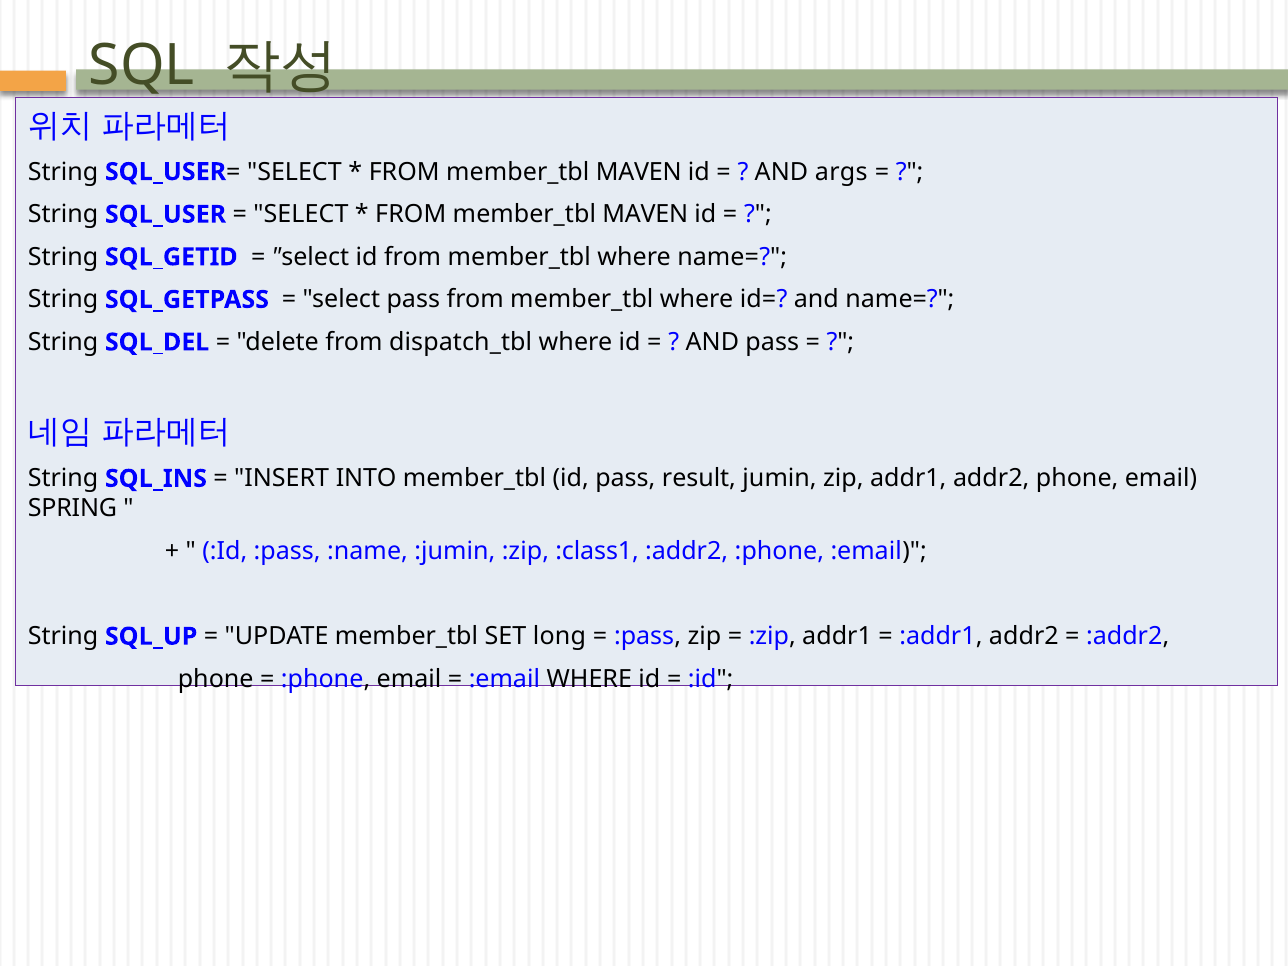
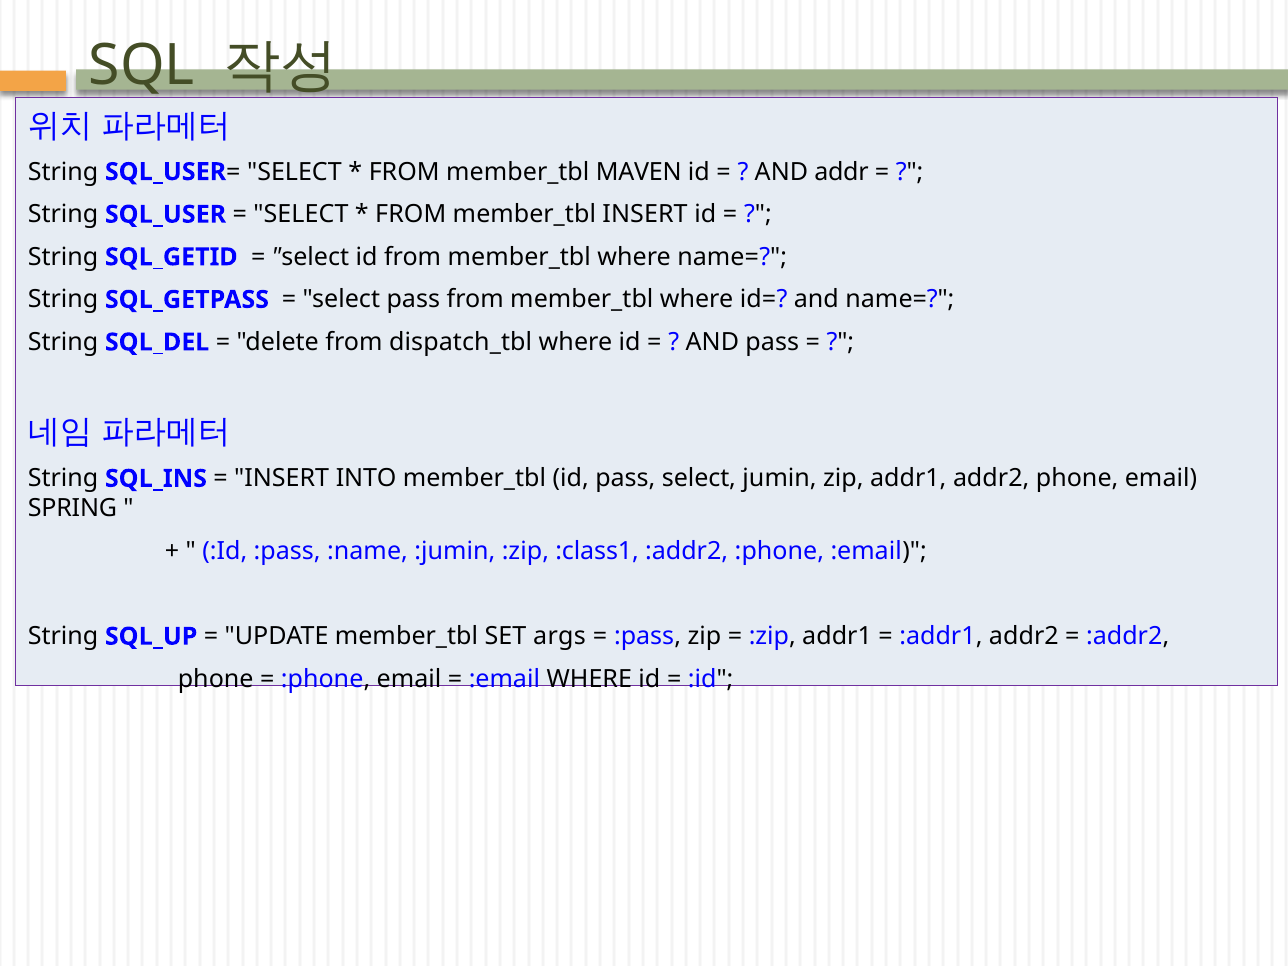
args: args -> addr
MAVEN at (645, 214): MAVEN -> INSERT
pass result: result -> select
long: long -> args
